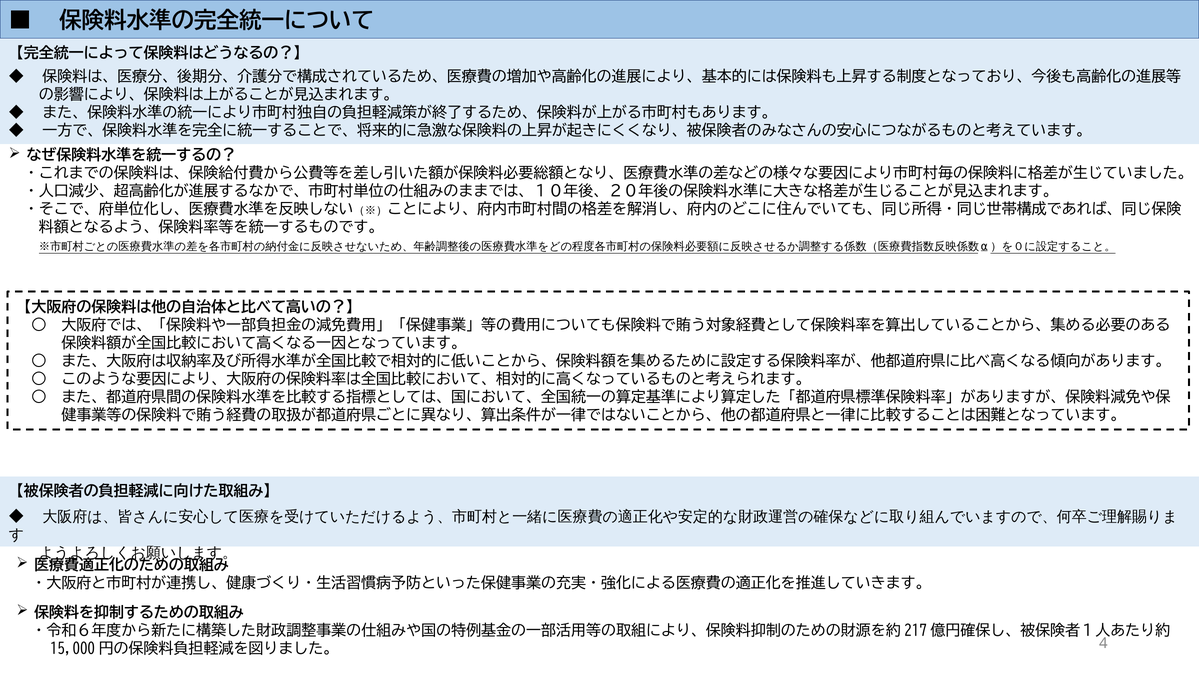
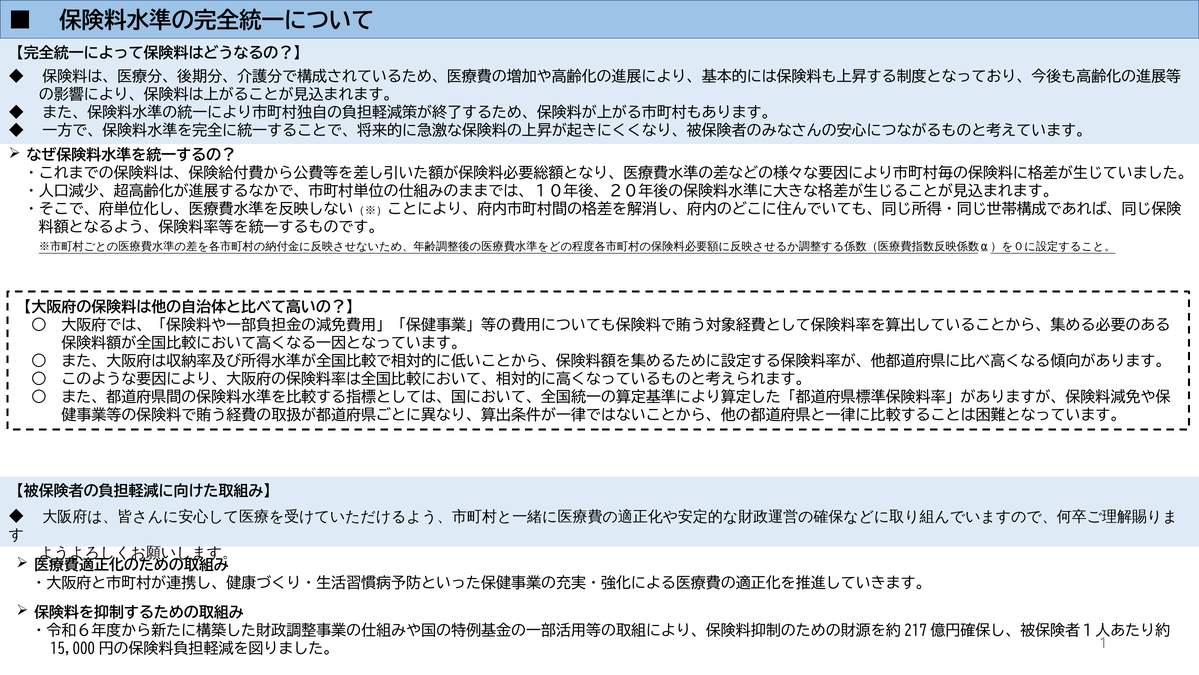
4: 4 -> 1
